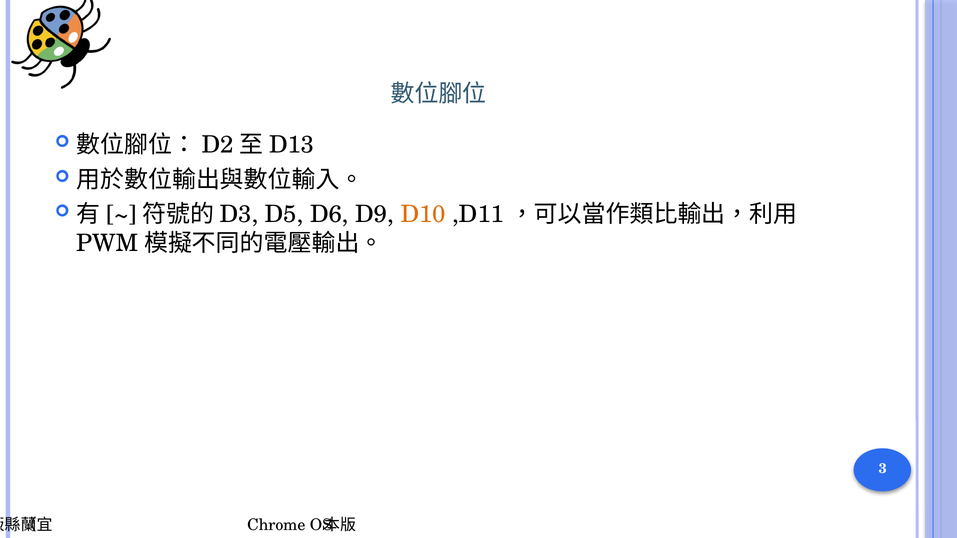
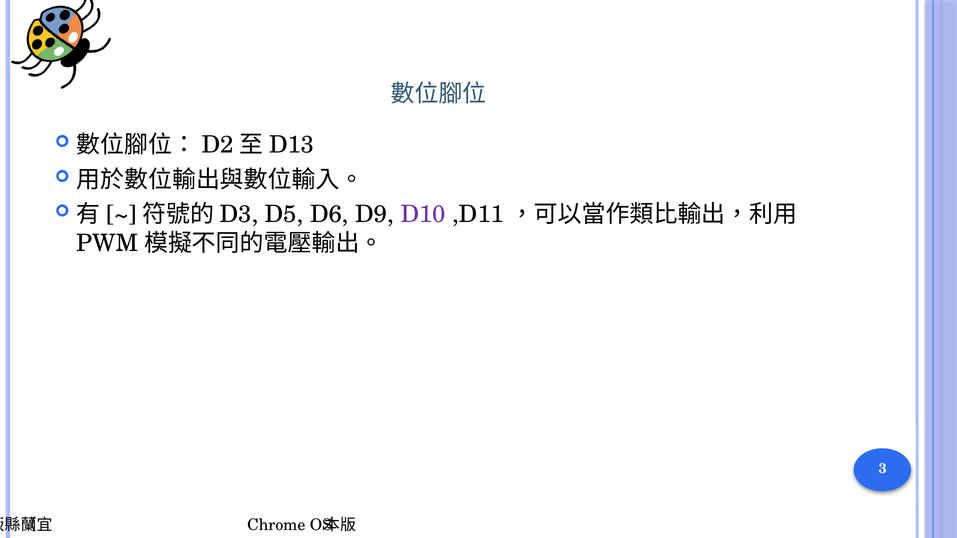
D10 colour: orange -> purple
